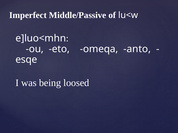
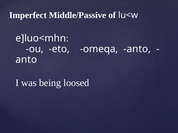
esqe at (26, 60): esqe -> anto
